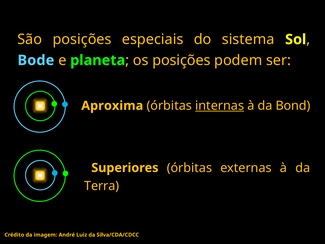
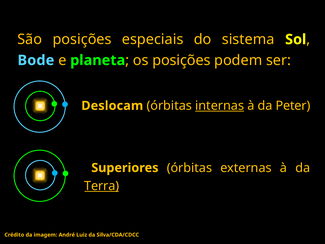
Aproxima: Aproxima -> Deslocam
Bond: Bond -> Peter
Terra underline: none -> present
